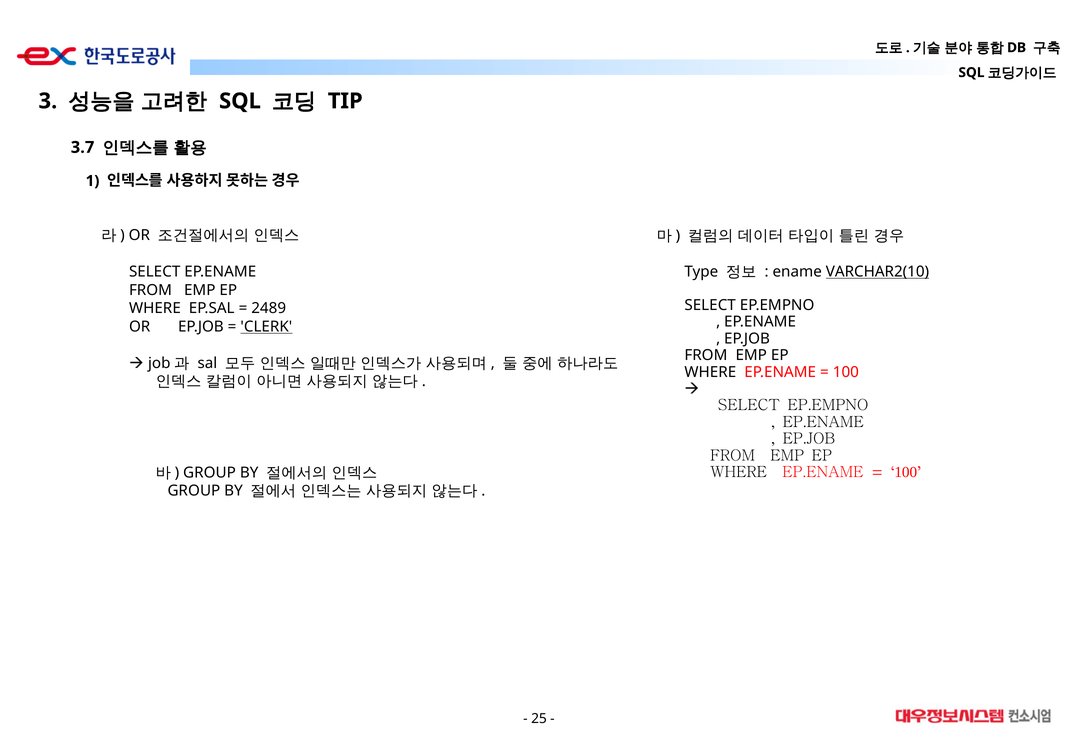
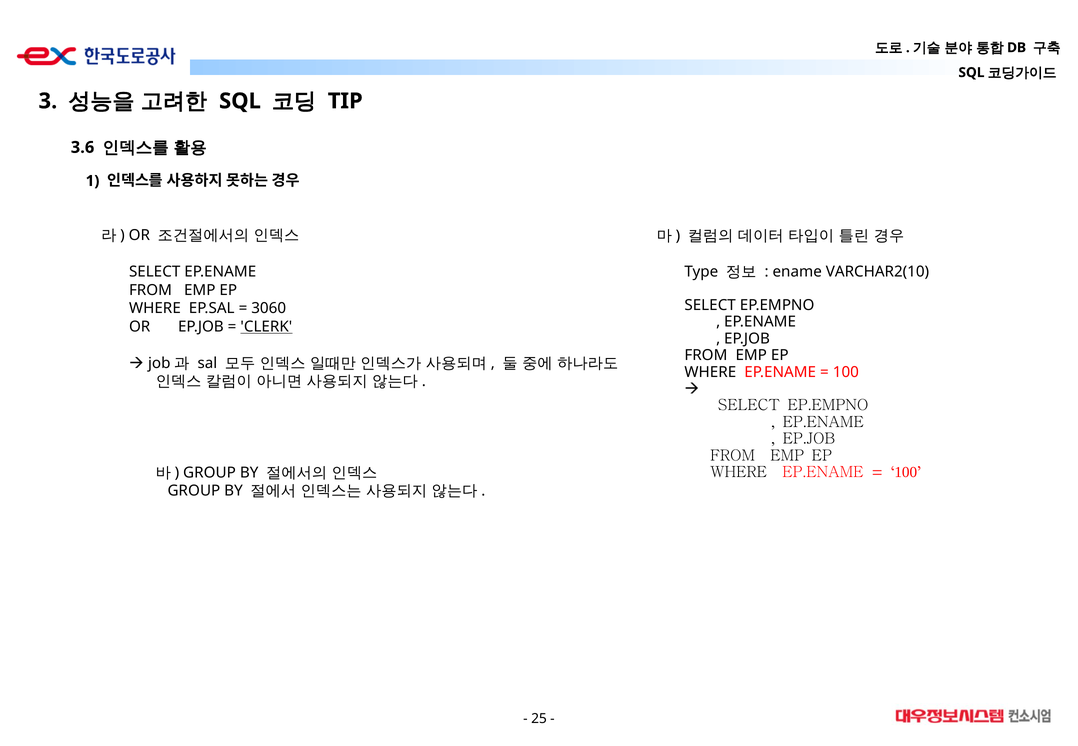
3.7: 3.7 -> 3.6
VARCHAR2(10 underline: present -> none
2489: 2489 -> 3060
